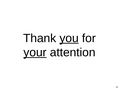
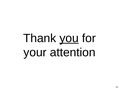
your underline: present -> none
